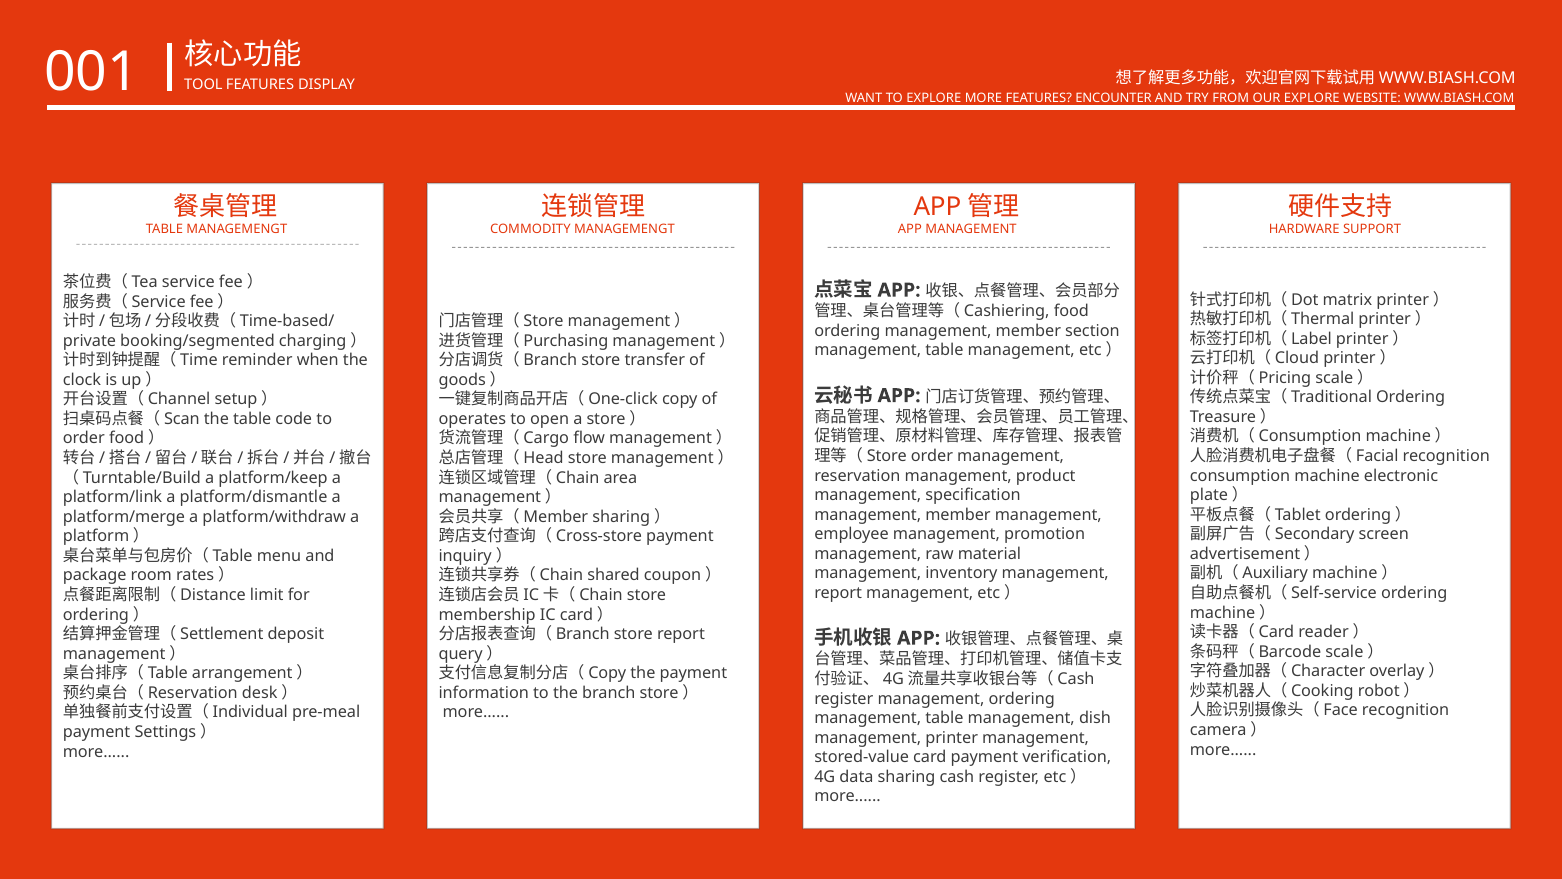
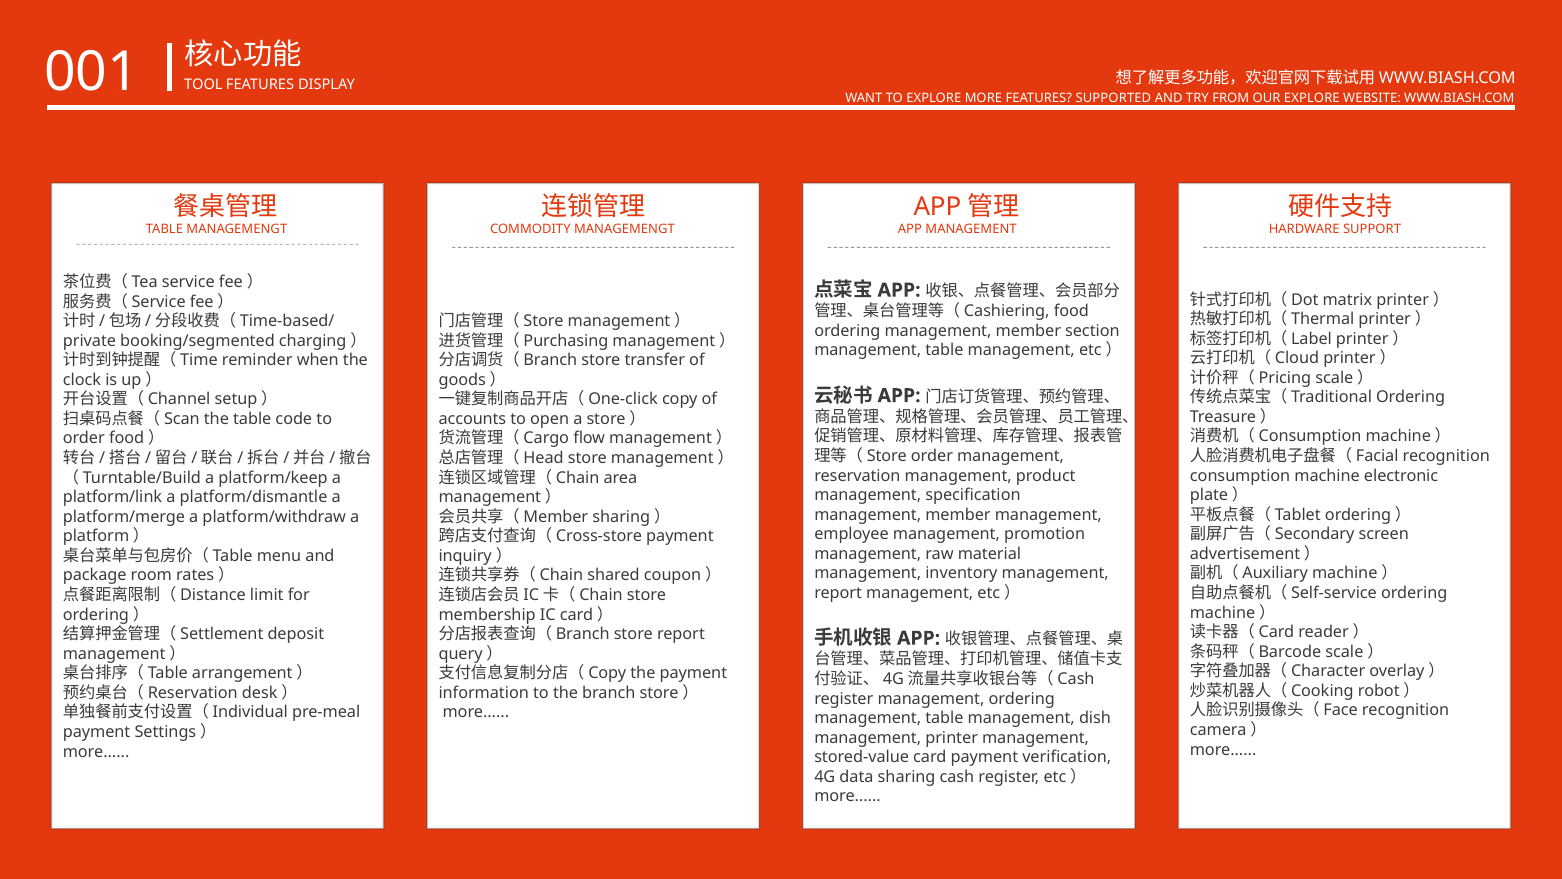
ENCOUNTER: ENCOUNTER -> SUPPORTED
operates: operates -> accounts
